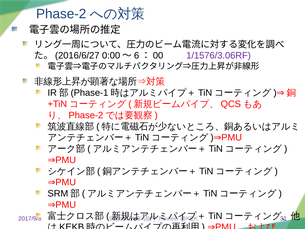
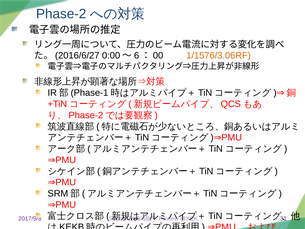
1/1576/3.06RF colour: purple -> orange
